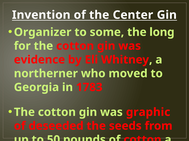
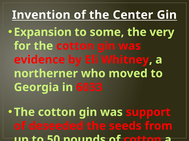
Organizer: Organizer -> Expansion
long: long -> very
1783: 1783 -> 6033
graphic: graphic -> support
